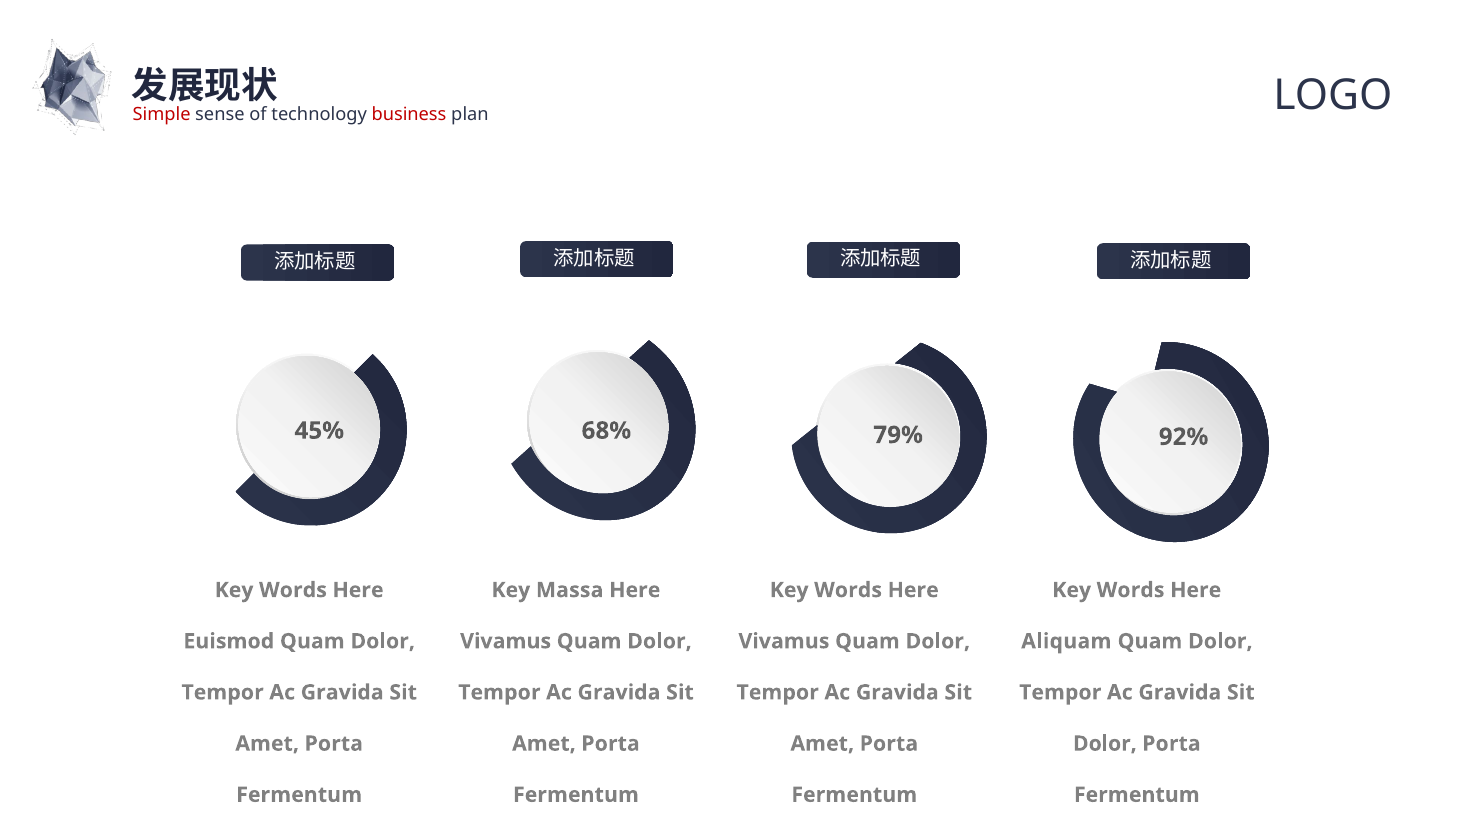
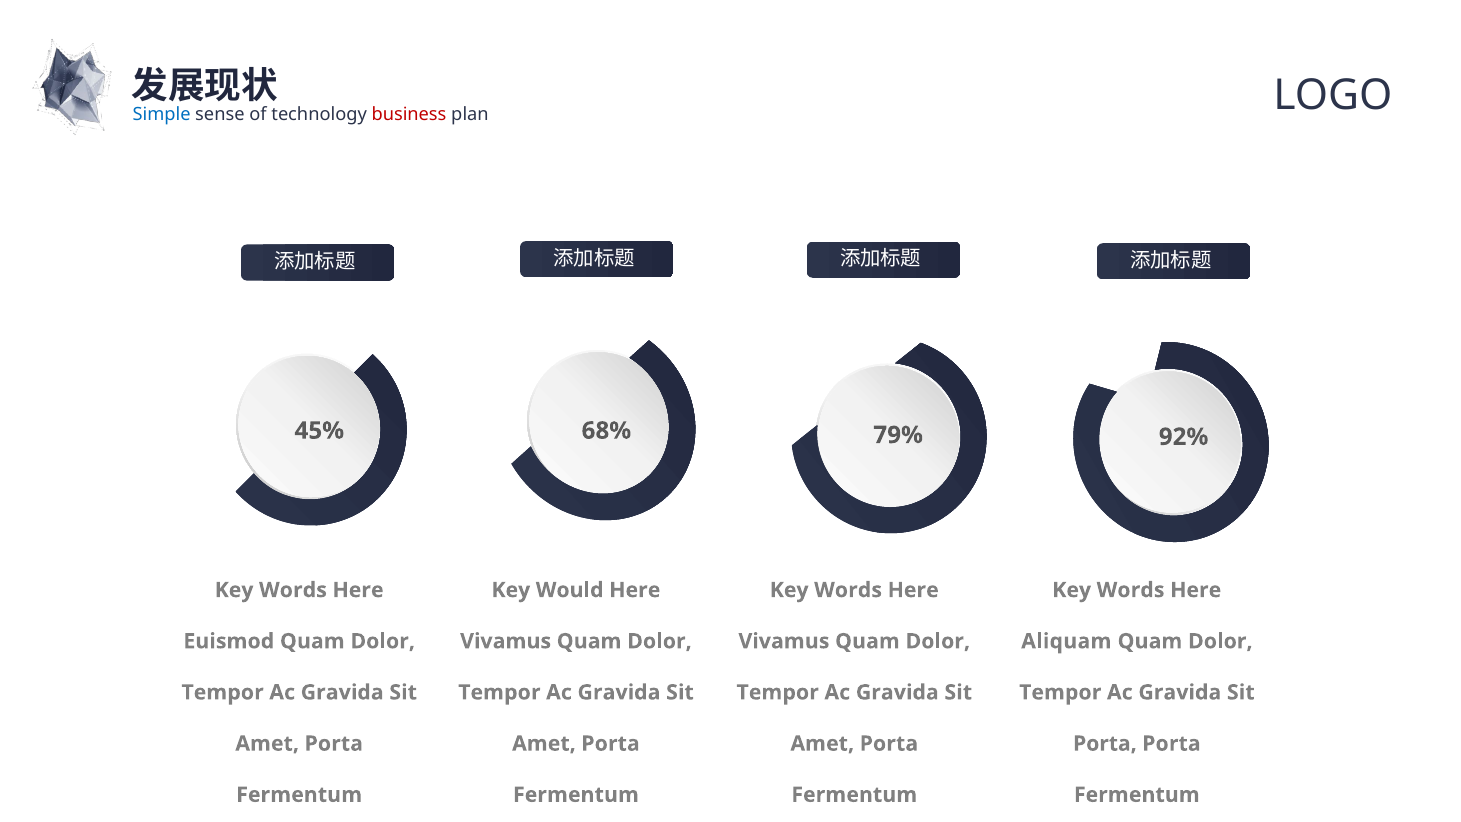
Simple colour: red -> blue
Massa: Massa -> Would
Dolor at (1105, 743): Dolor -> Porta
